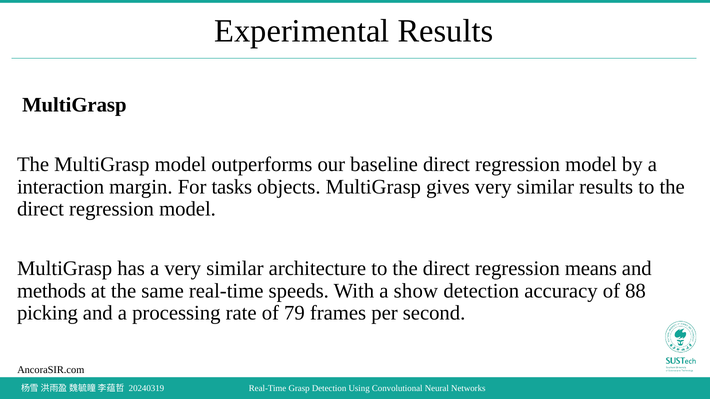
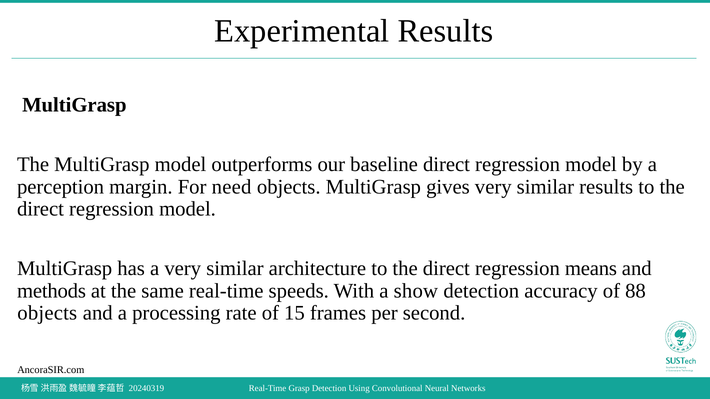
interaction: interaction -> perception
tasks: tasks -> need
picking at (47, 313): picking -> objects
79: 79 -> 15
